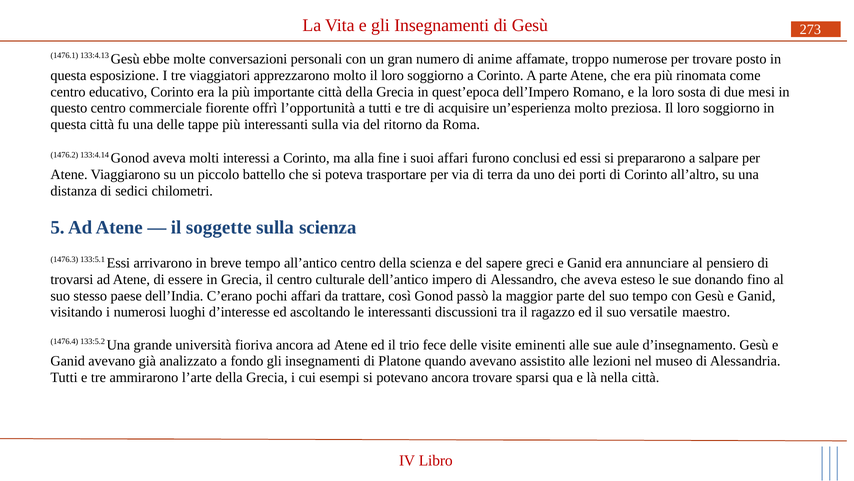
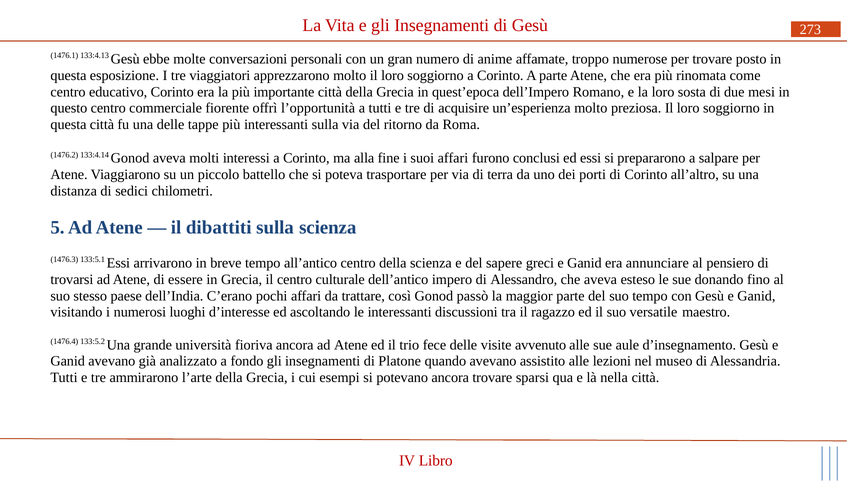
soggette: soggette -> dibattiti
eminenti: eminenti -> avvenuto
